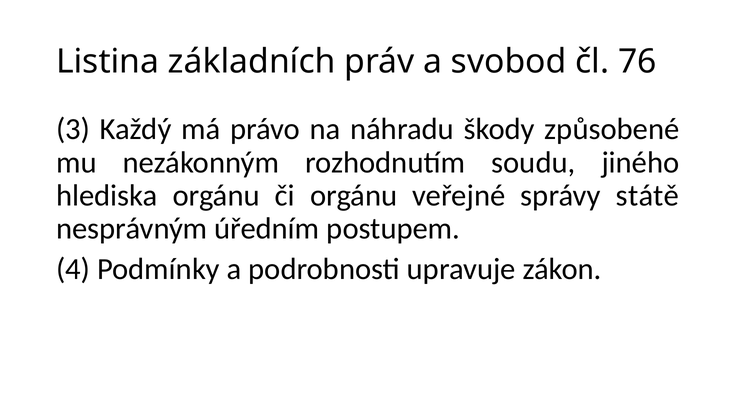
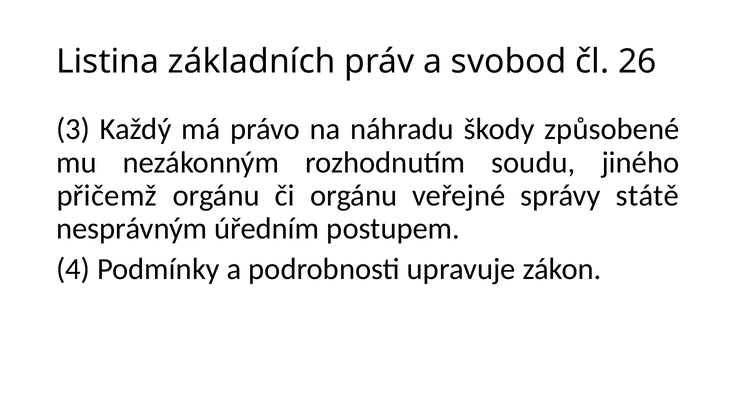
76: 76 -> 26
hlediska: hlediska -> přičemž
